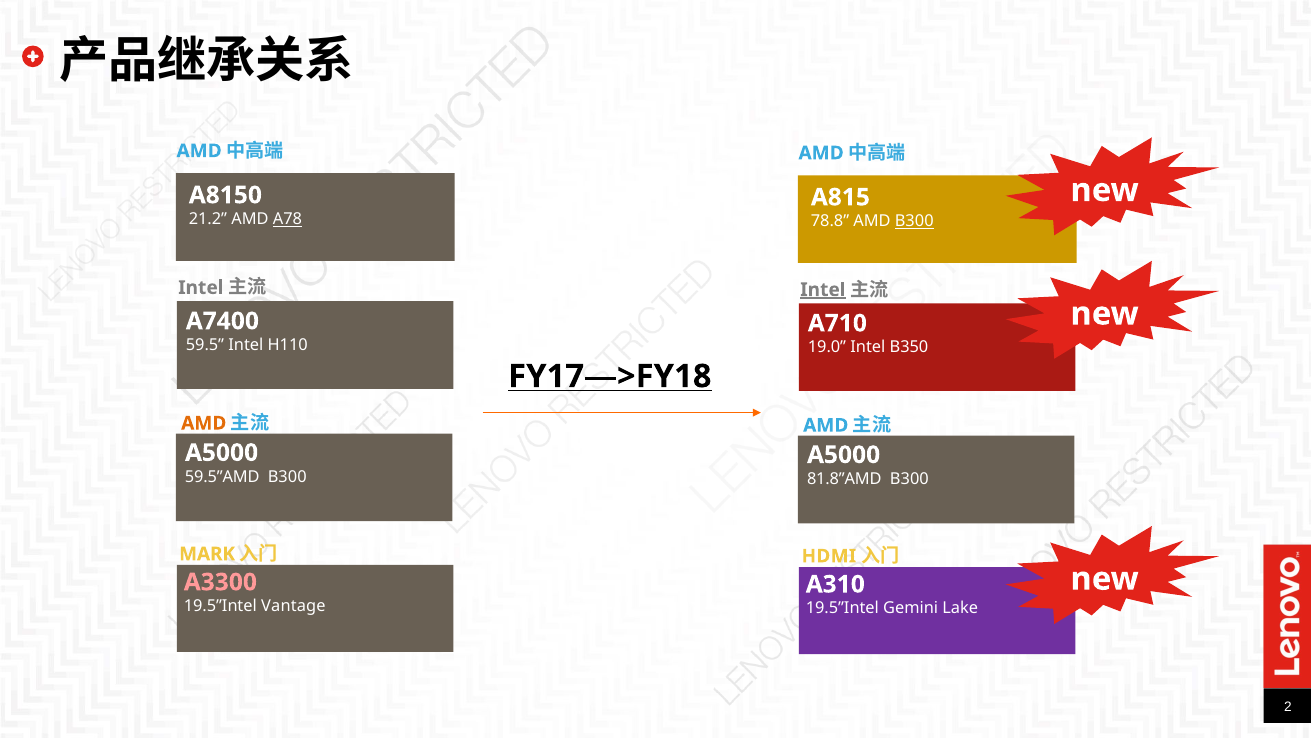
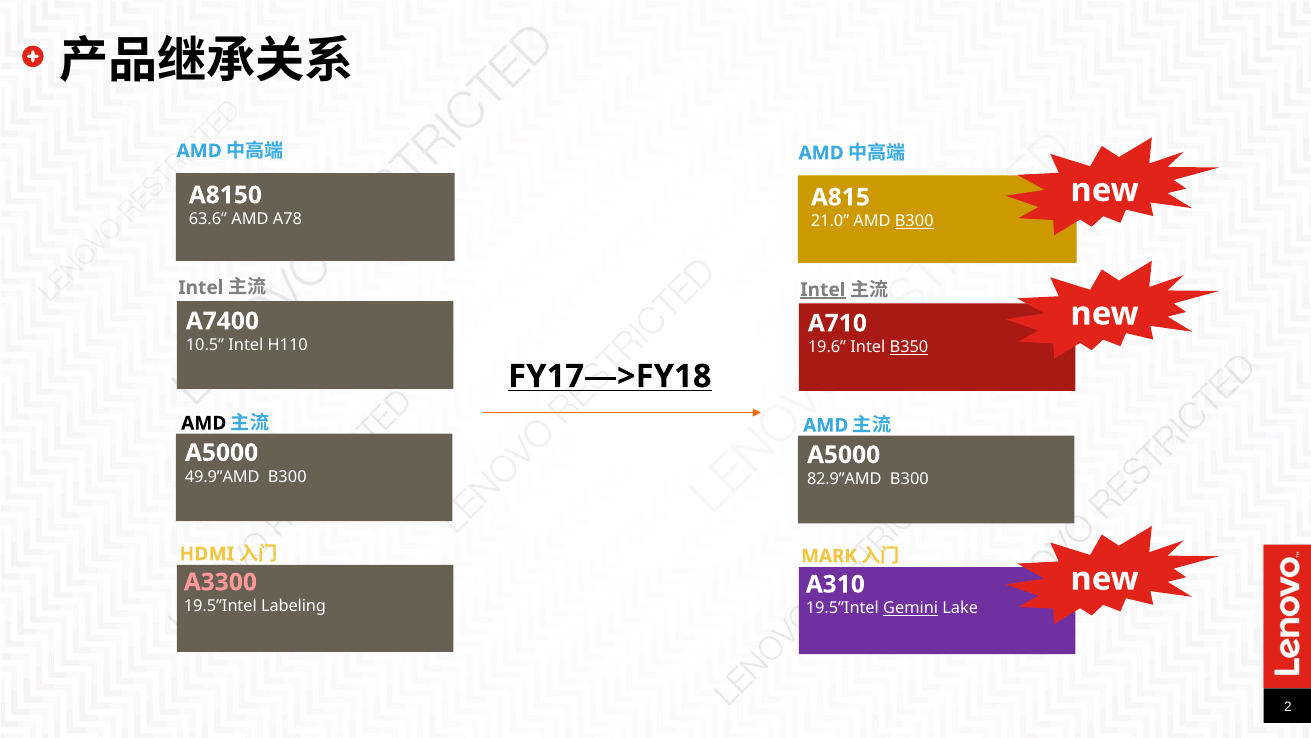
21.2: 21.2 -> 63.6
A78 underline: present -> none
78.8: 78.8 -> 21.0
59.5: 59.5 -> 10.5
19.0: 19.0 -> 19.6
B350 underline: none -> present
AMD at (204, 423) colour: orange -> black
59.5”AMD: 59.5”AMD -> 49.9”AMD
81.8”AMD: 81.8”AMD -> 82.9”AMD
MARK: MARK -> HDMI
HDMI: HDMI -> MARK
Vantage: Vantage -> Labeling
Gemini underline: none -> present
